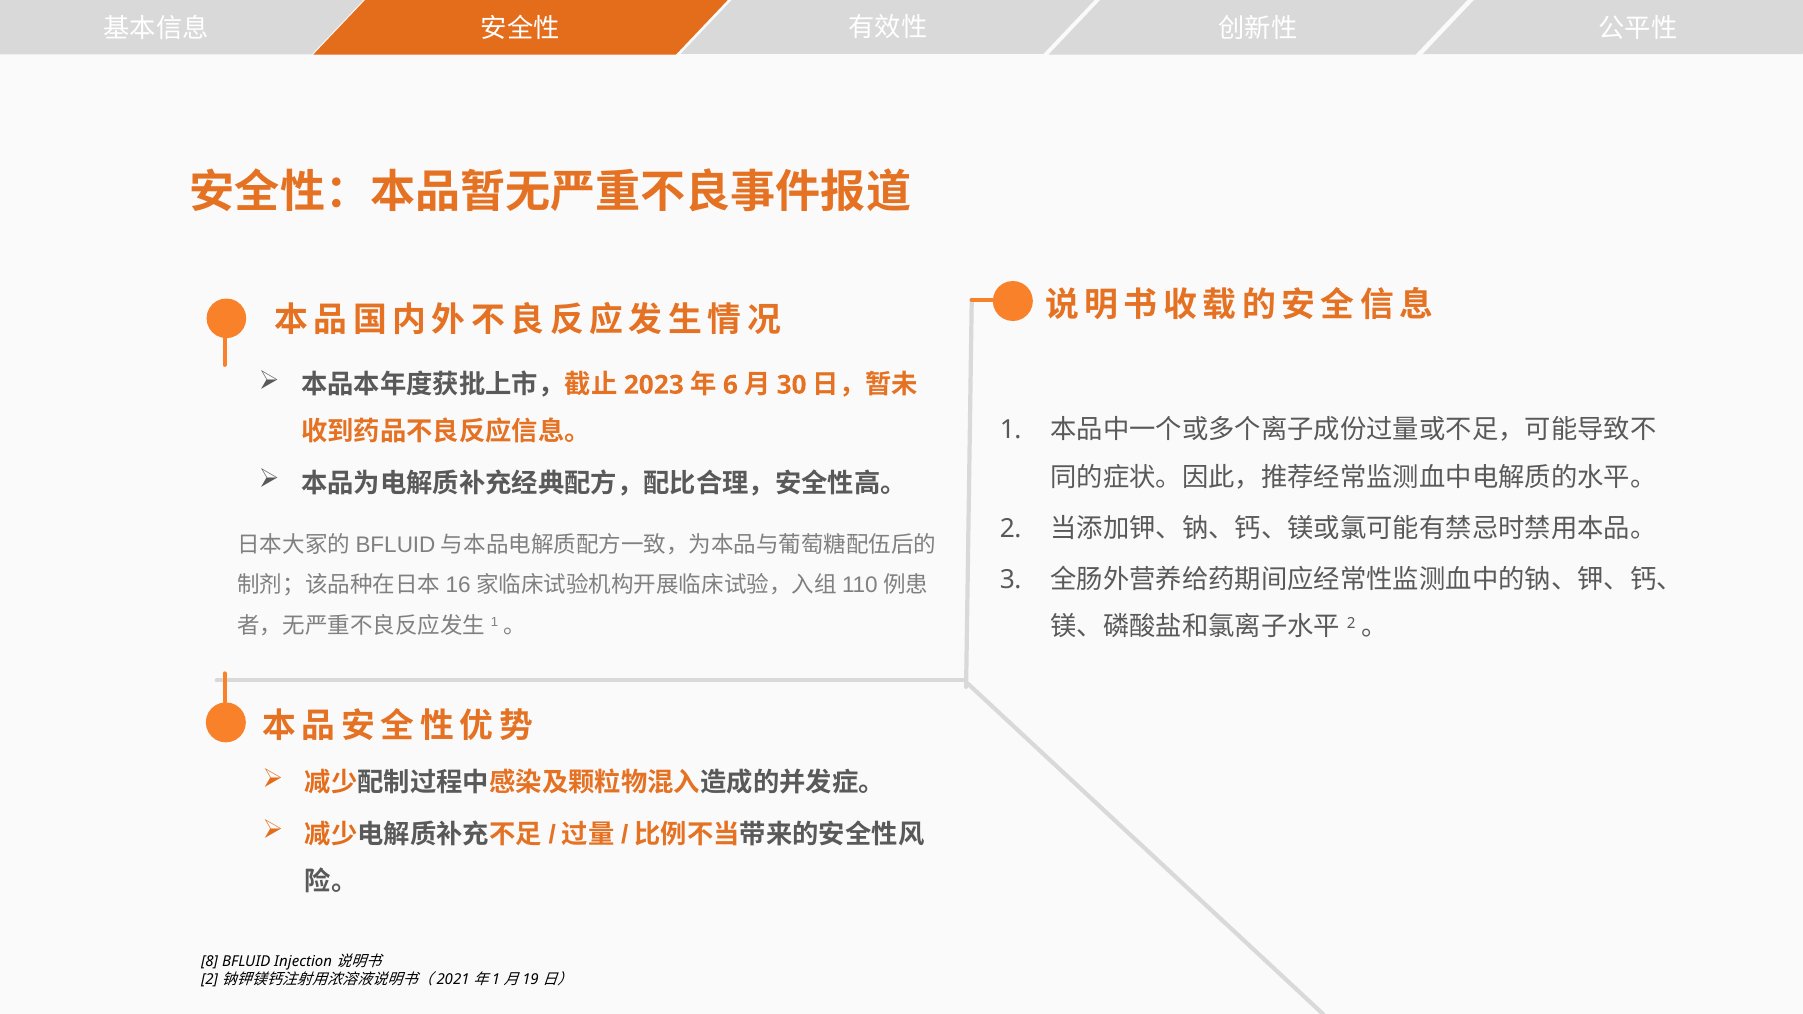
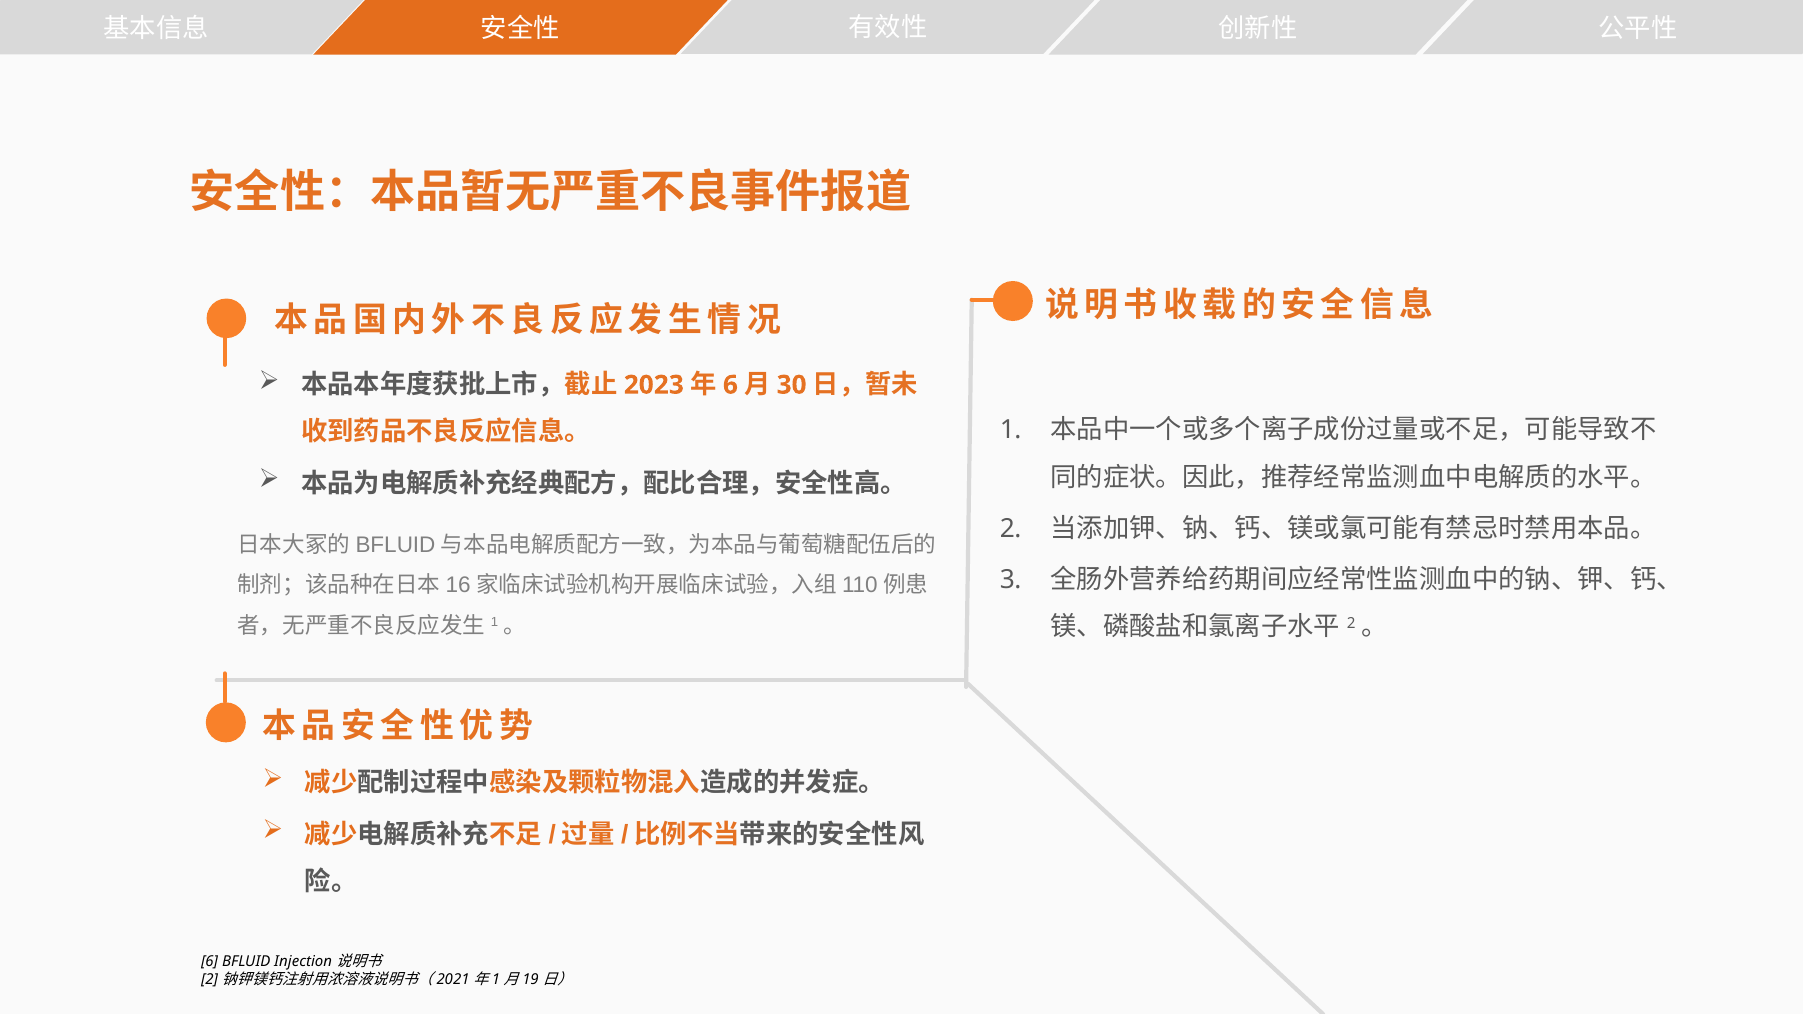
8 at (210, 962): 8 -> 6
